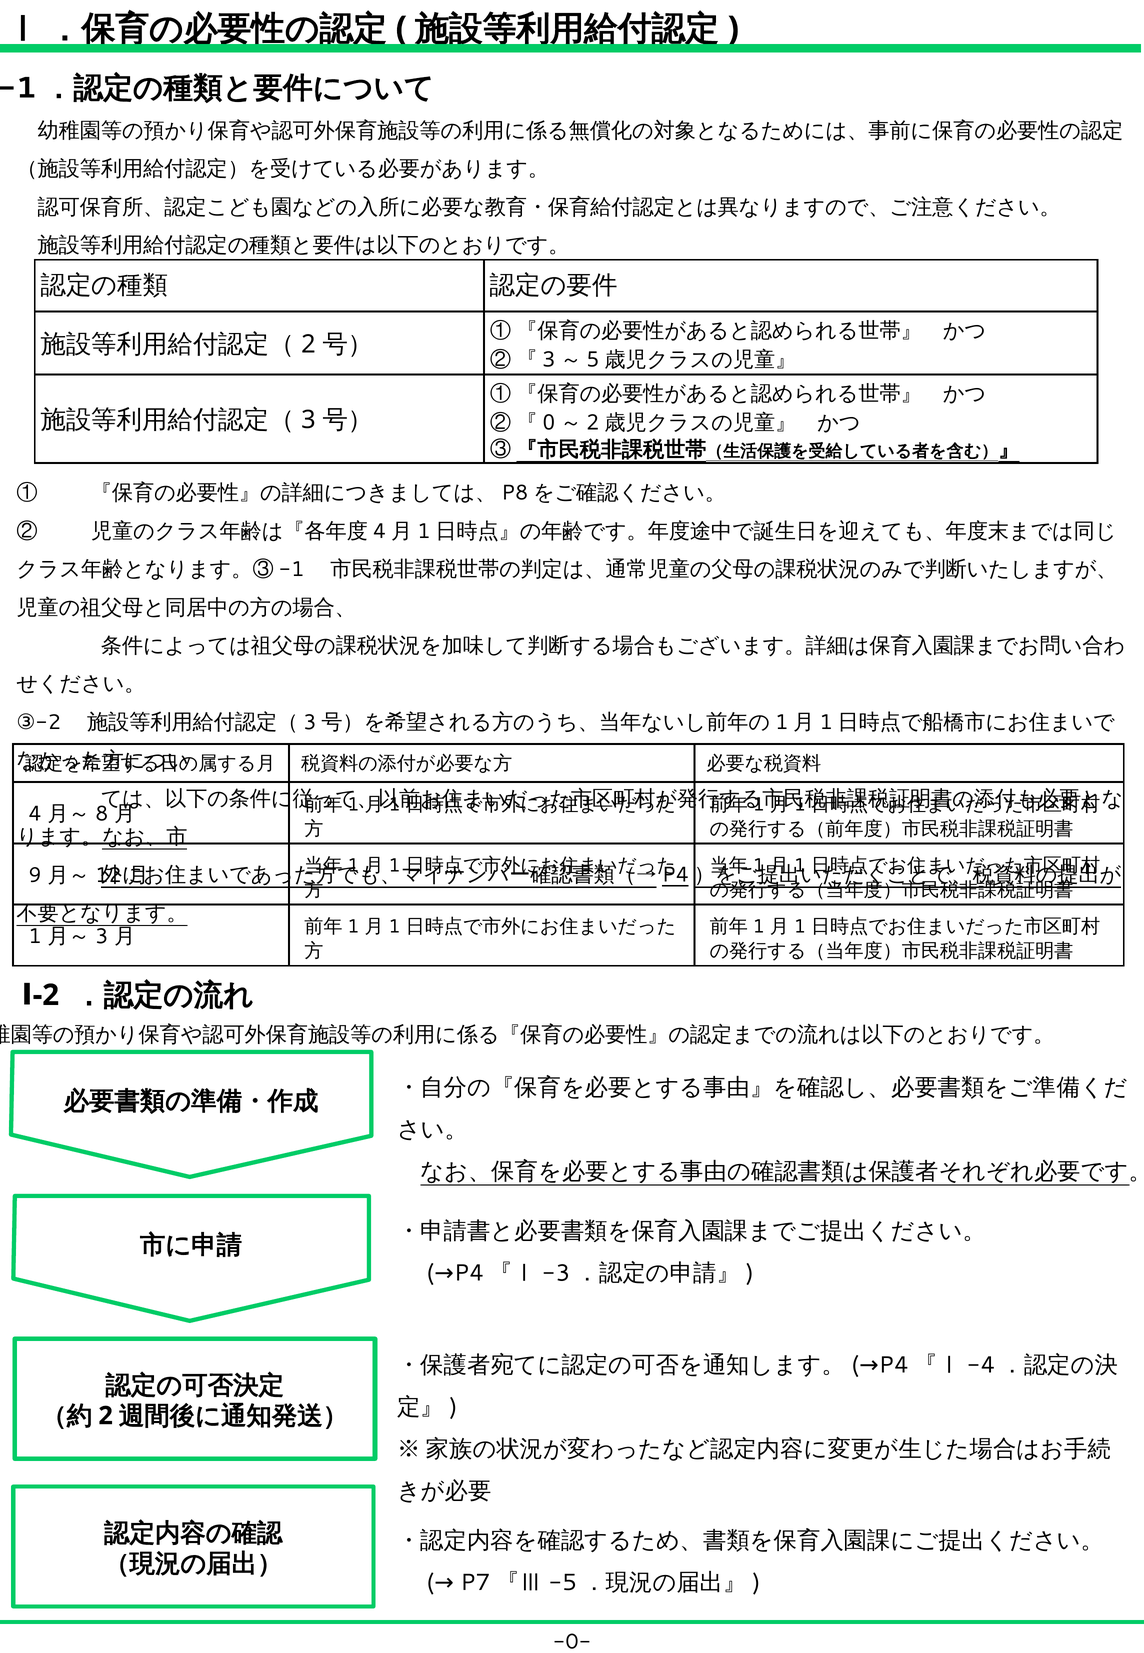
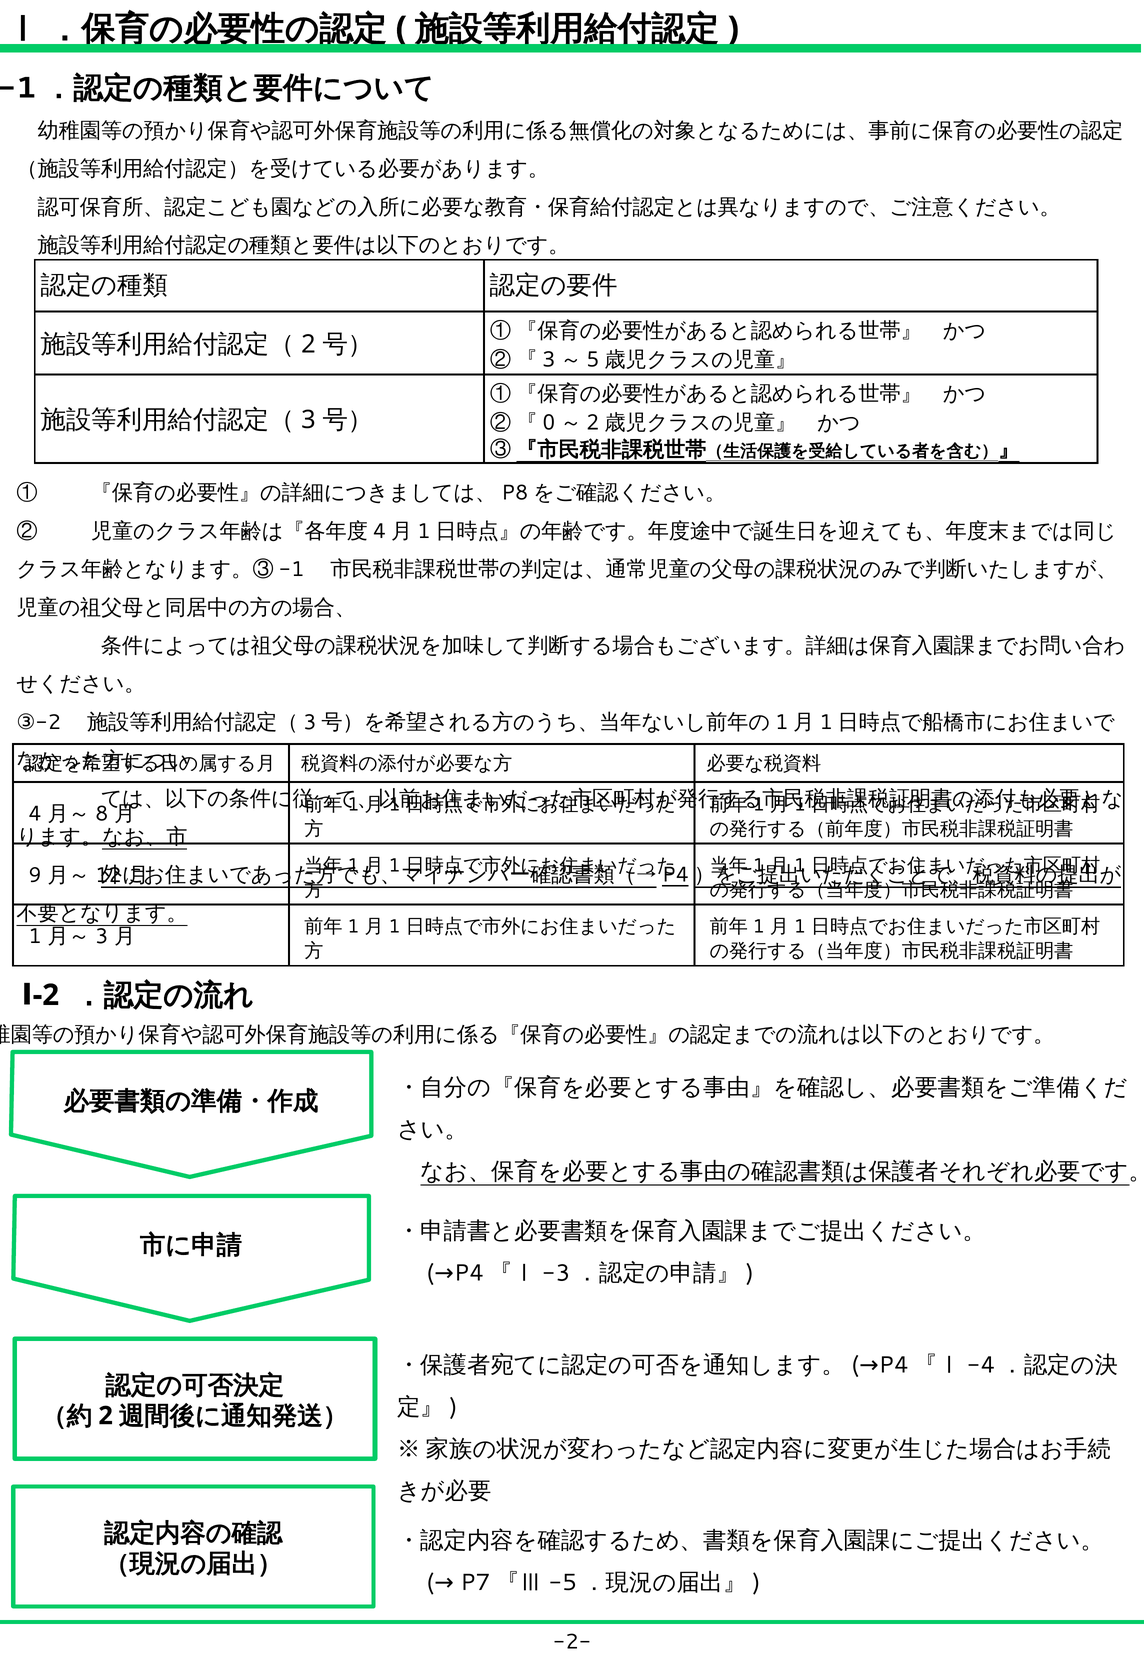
-0-: -0- -> -2-
